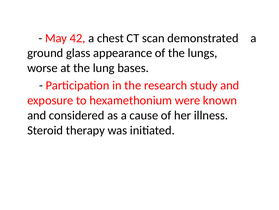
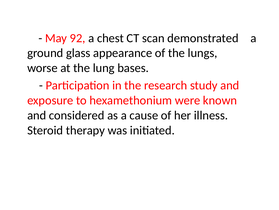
42: 42 -> 92
